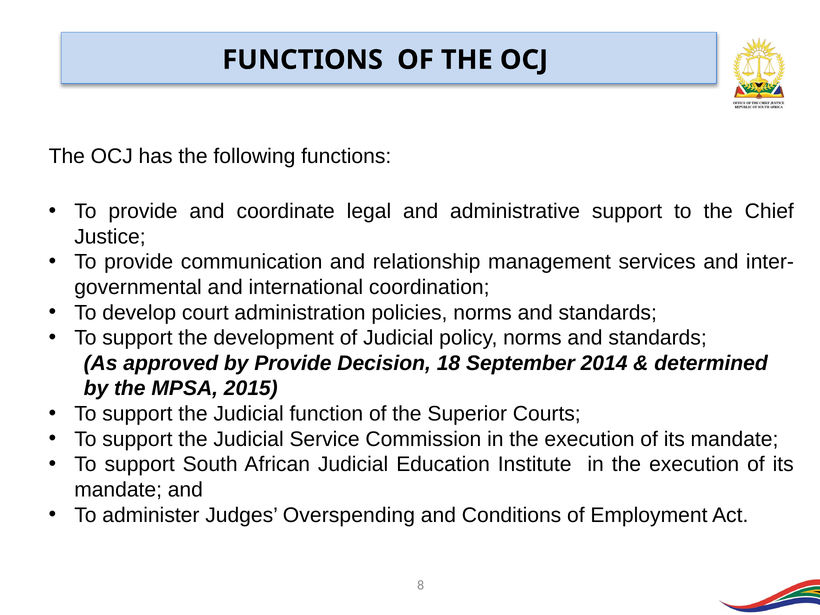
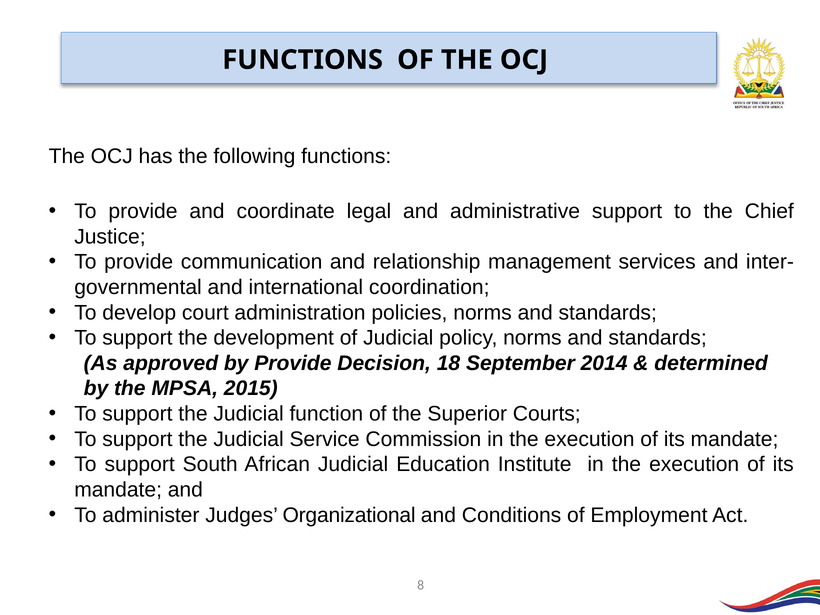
Overspending: Overspending -> Organizational
